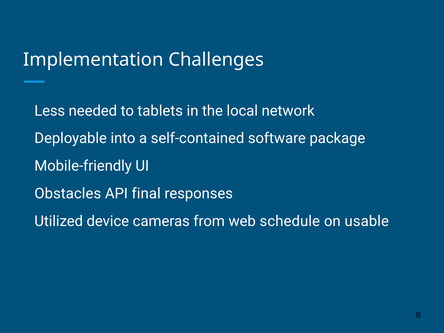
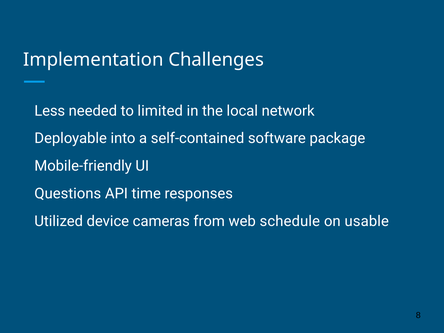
tablets: tablets -> limited
Obstacles: Obstacles -> Questions
final: final -> time
